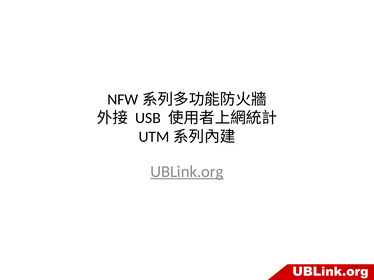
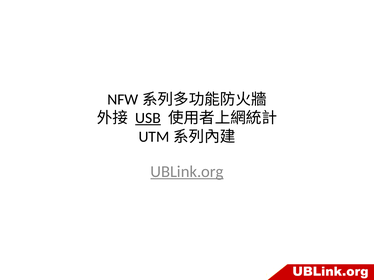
USB underline: none -> present
